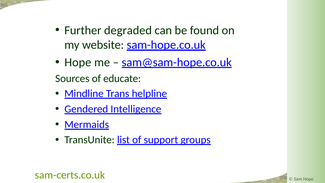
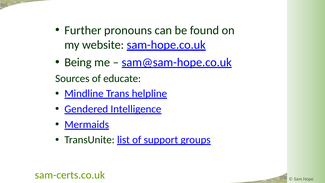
degraded: degraded -> pronouns
Hope at (78, 62): Hope -> Being
